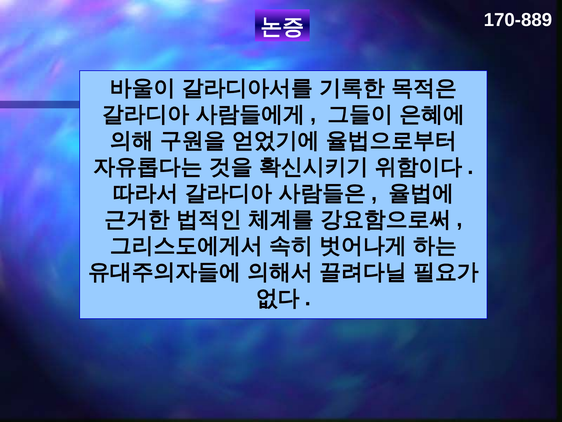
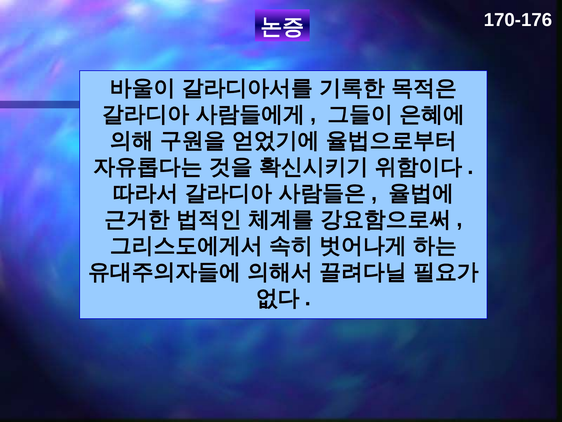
170-889: 170-889 -> 170-176
